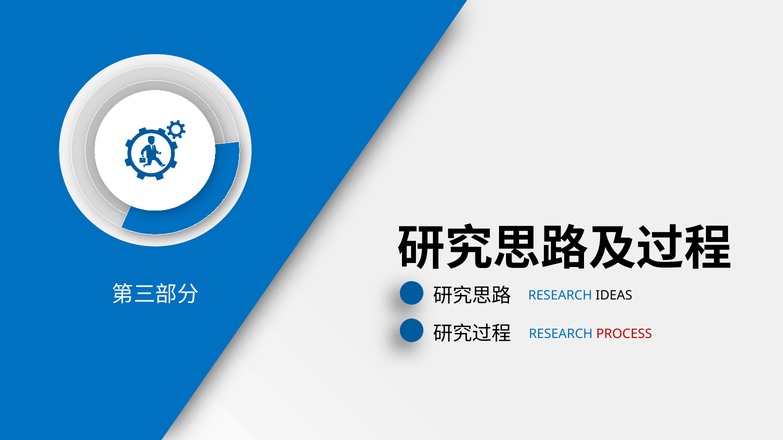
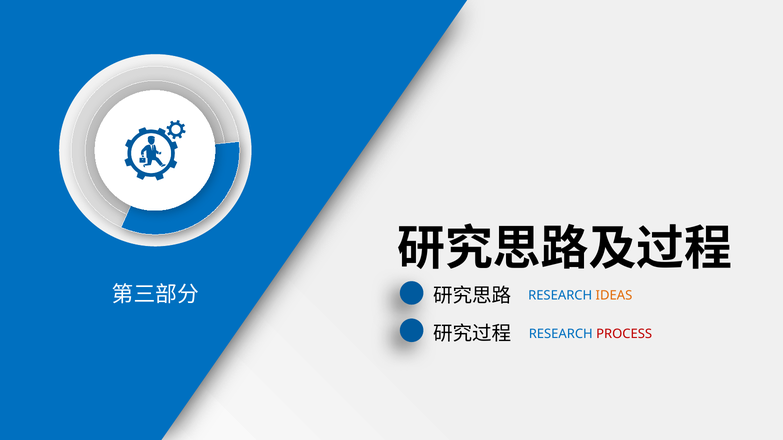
IDEAS colour: black -> orange
